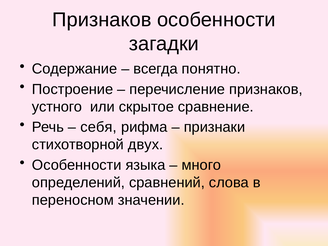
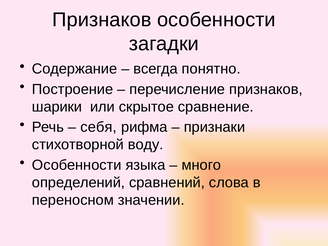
устного: устного -> шарики
двух: двух -> воду
